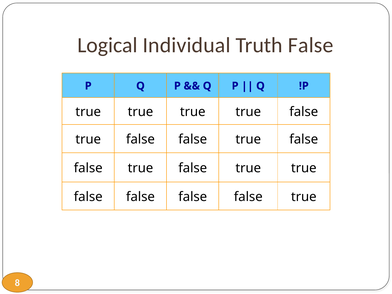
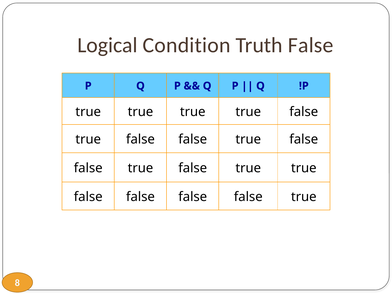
Individual: Individual -> Condition
